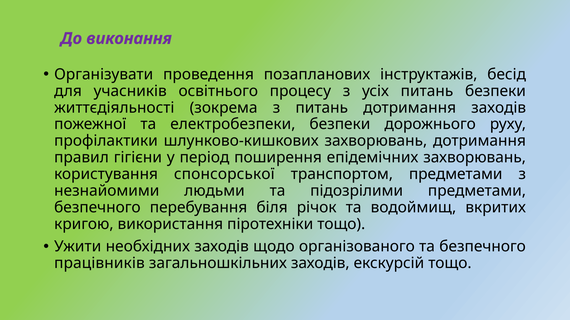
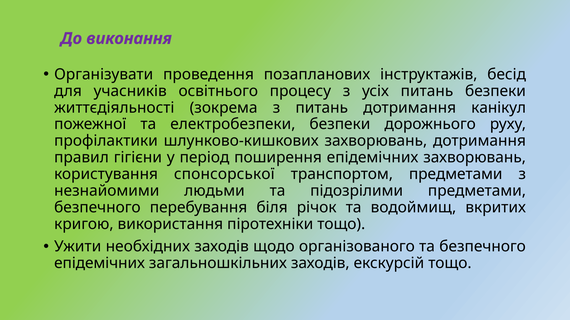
дотримання заходів: заходів -> канікул
працівників at (99, 264): працівників -> епідемічних
